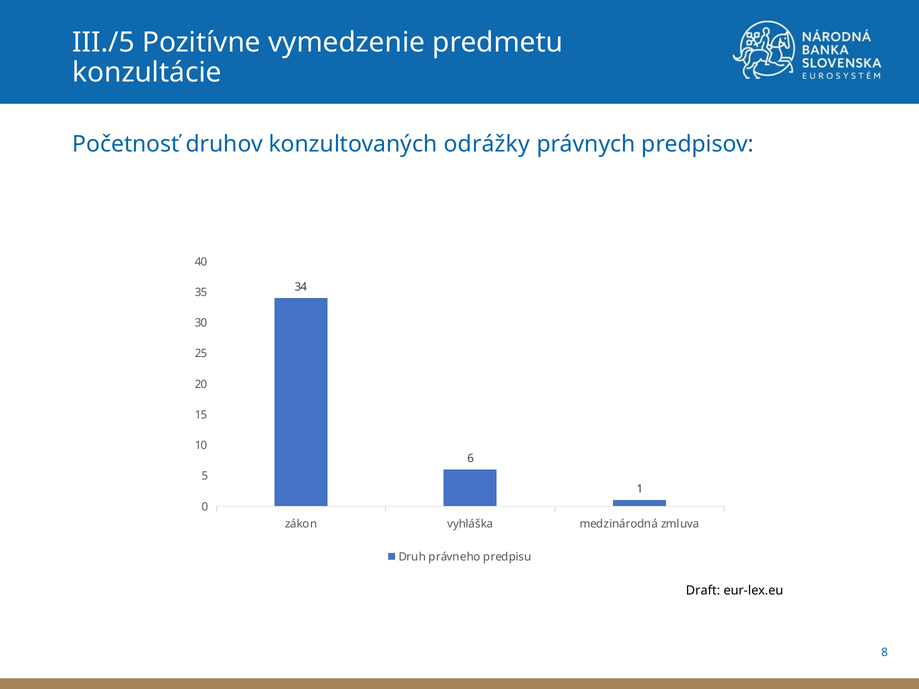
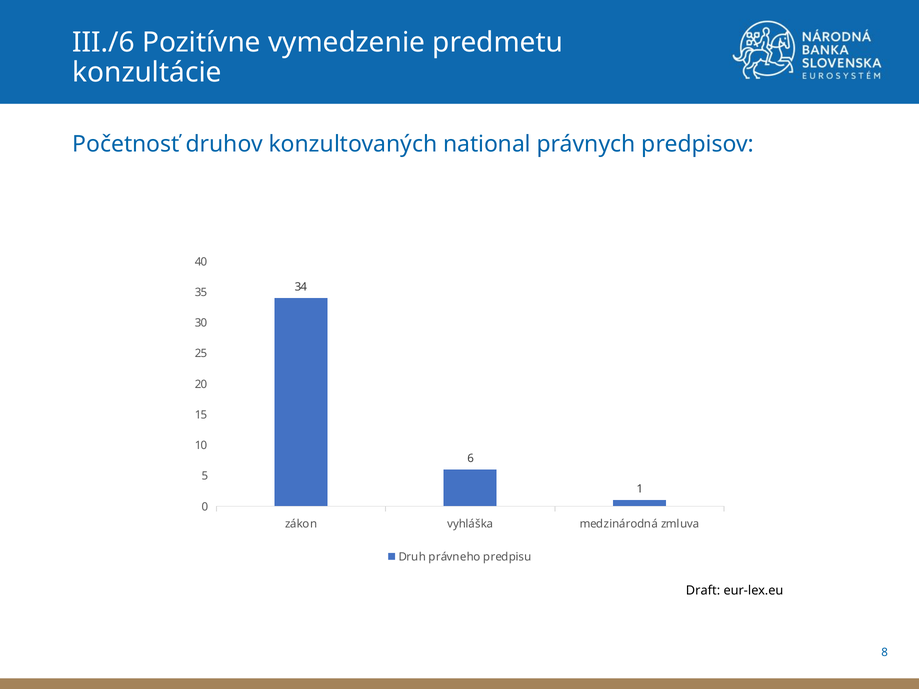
III./5: III./5 -> III./6
odrážky: odrážky -> national
